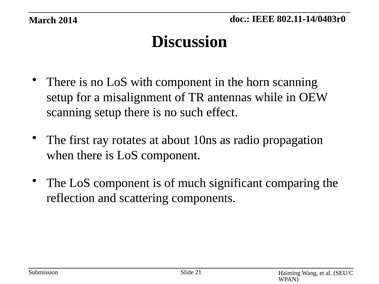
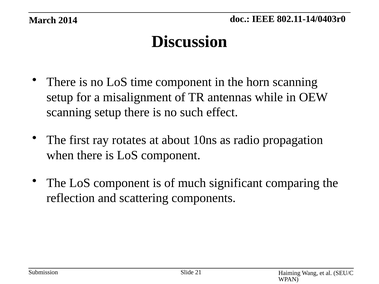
with: with -> time
